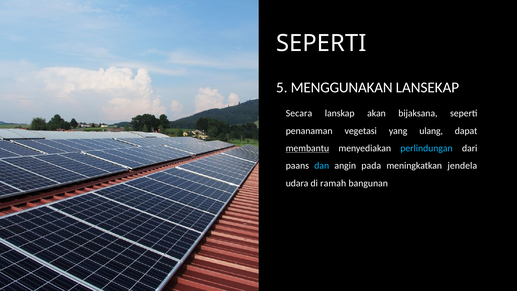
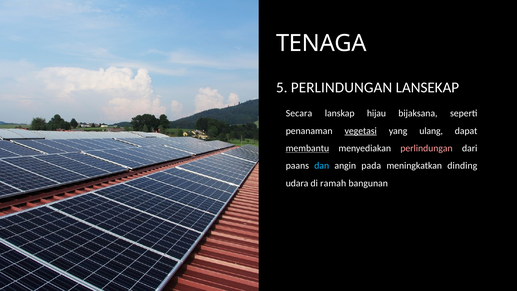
SEPERTI at (321, 43): SEPERTI -> TENAGA
5 MENGGUNAKAN: MENGGUNAKAN -> PERLINDUNGAN
akan: akan -> hijau
vegetasi underline: none -> present
perlindungan at (427, 148) colour: light blue -> pink
jendela: jendela -> dinding
